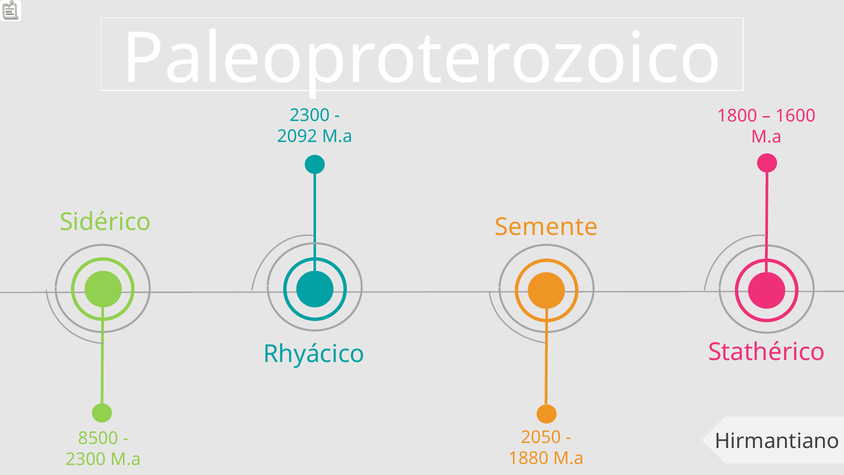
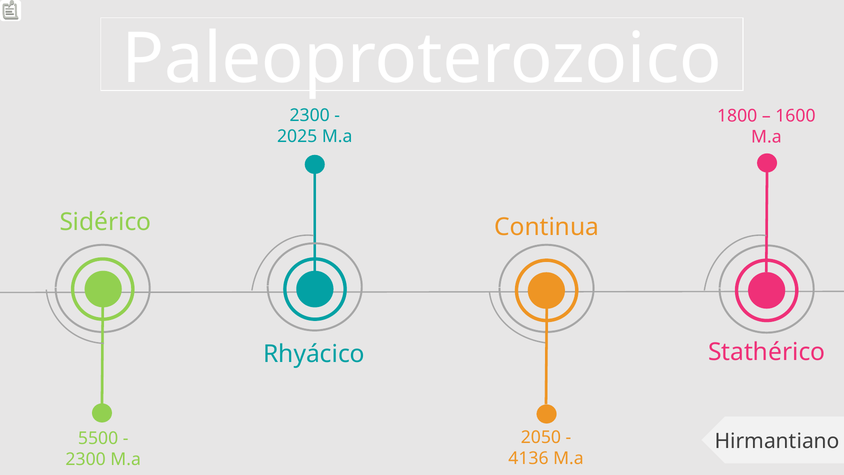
2092: 2092 -> 2025
Semente: Semente -> Continua
8500: 8500 -> 5500
1880: 1880 -> 4136
